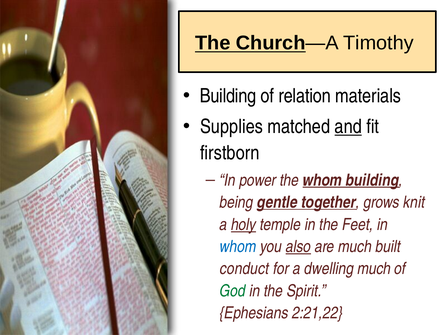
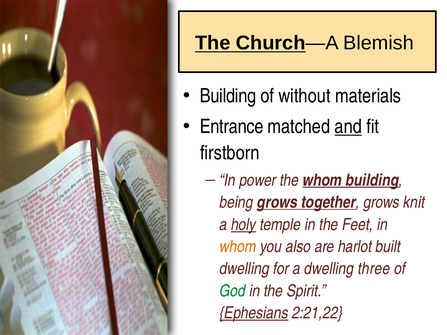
Timothy: Timothy -> Blemish
relation: relation -> without
Supplies: Supplies -> Entrance
being gentle: gentle -> grows
whom at (238, 247) colour: blue -> orange
also underline: present -> none
are much: much -> harlot
conduct at (244, 269): conduct -> dwelling
dwelling much: much -> three
Ephesians underline: none -> present
